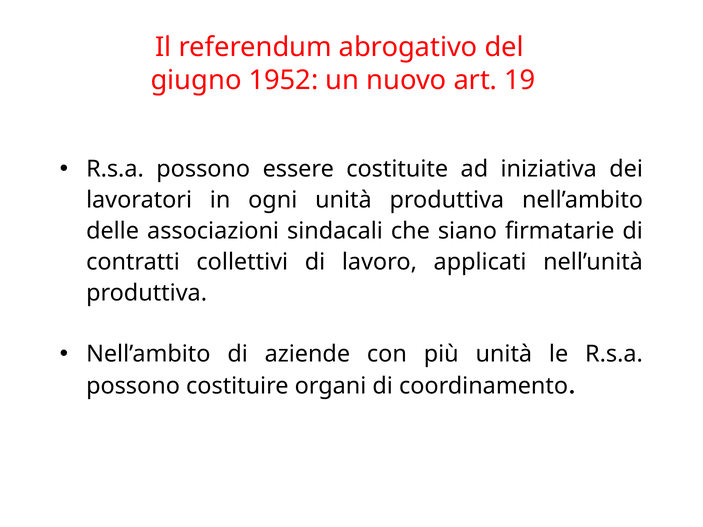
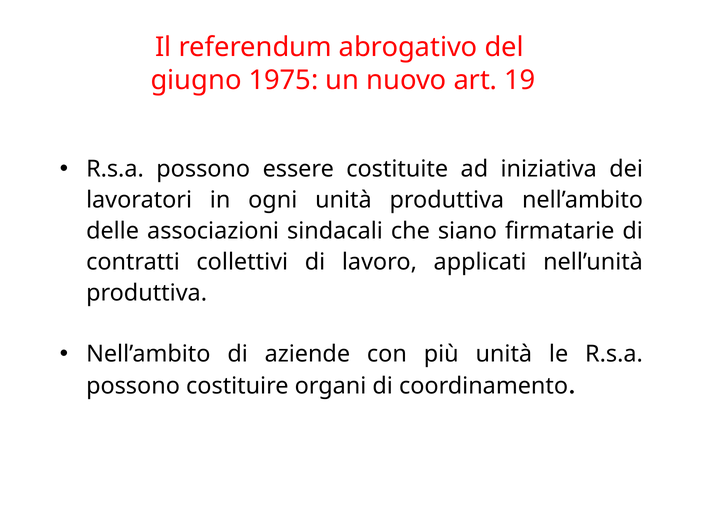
1952: 1952 -> 1975
